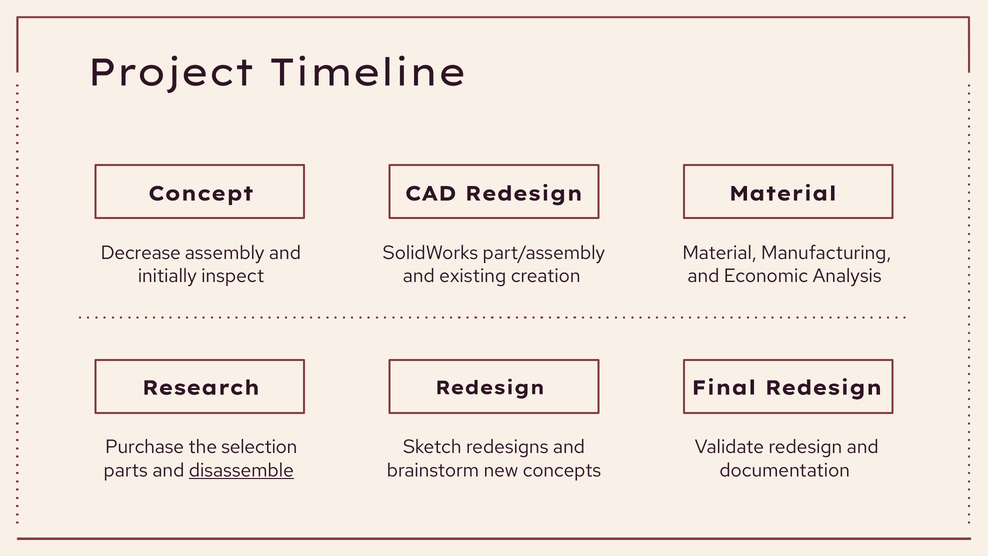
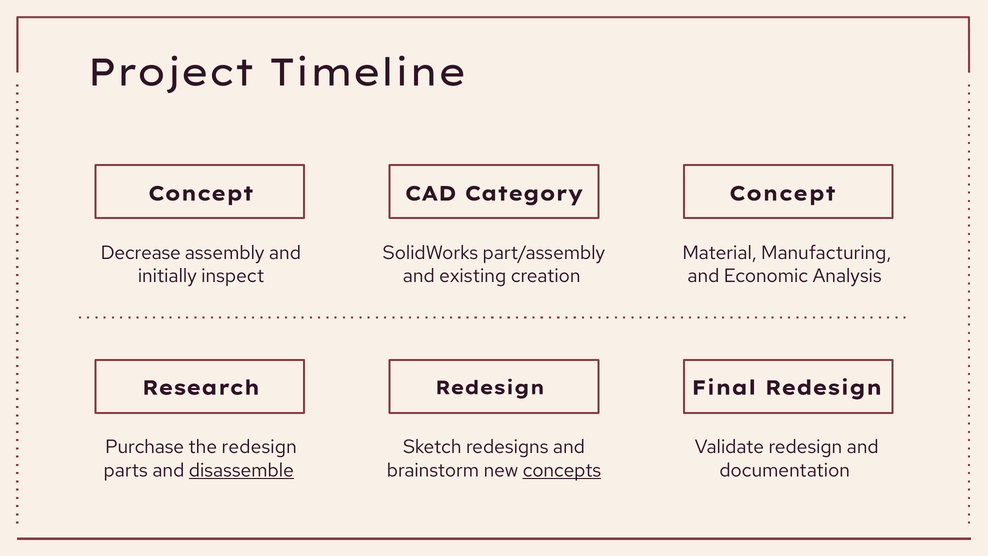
CAD Redesign: Redesign -> Category
Material at (783, 194): Material -> Concept
the selection: selection -> redesign
concepts underline: none -> present
